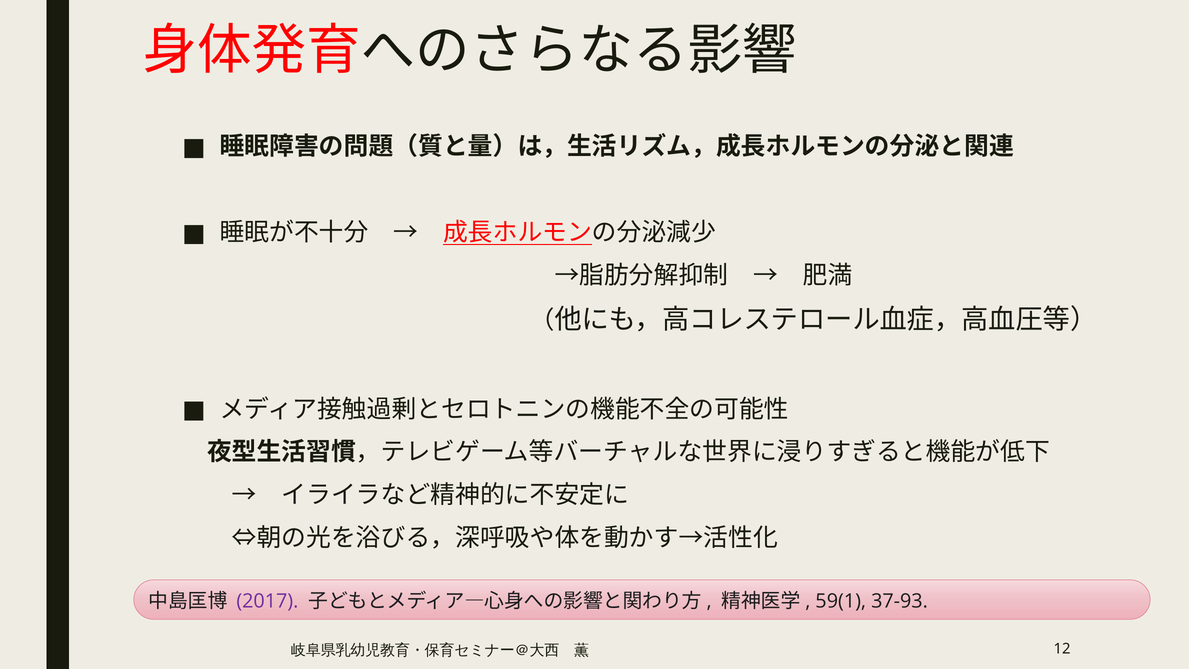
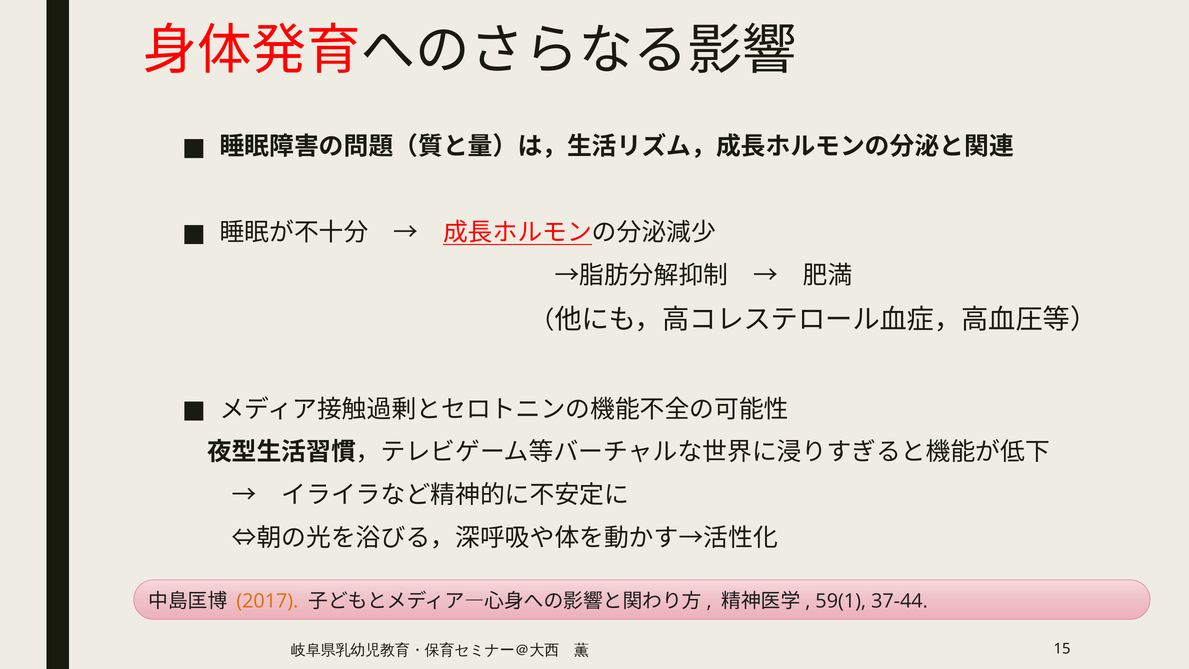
2017 colour: purple -> orange
37-93: 37-93 -> 37-44
12: 12 -> 15
